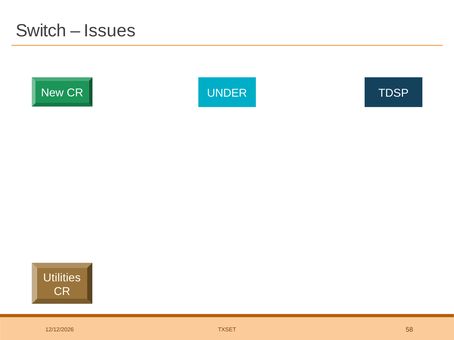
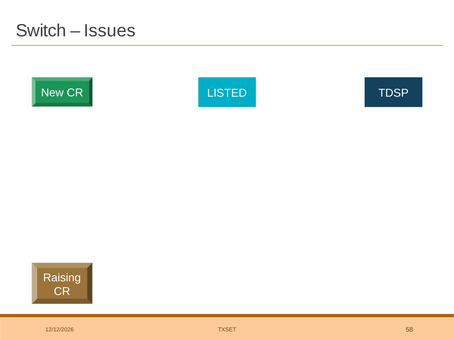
UNDER: UNDER -> LISTED
Utilities: Utilities -> Raising
